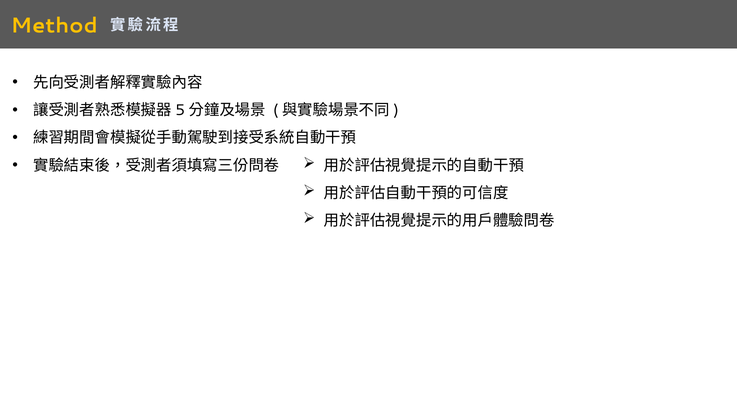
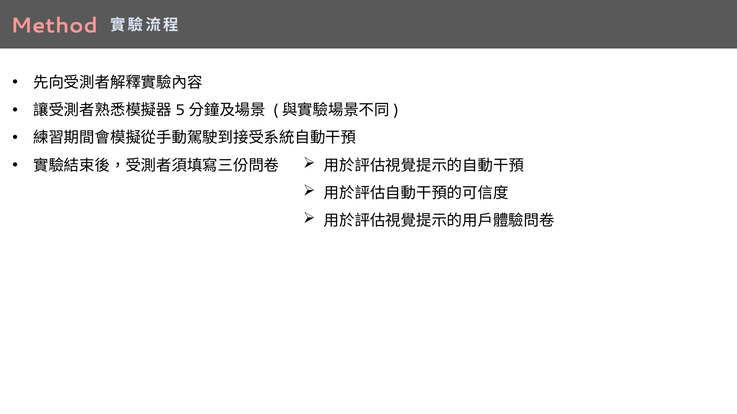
Method colour: yellow -> pink
